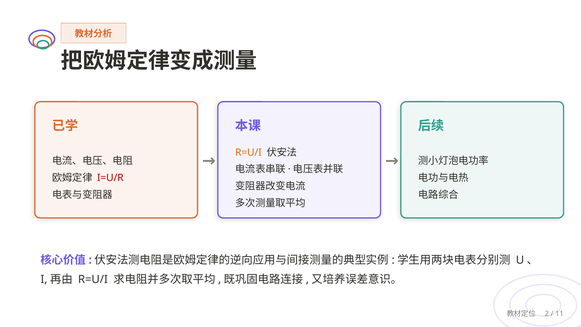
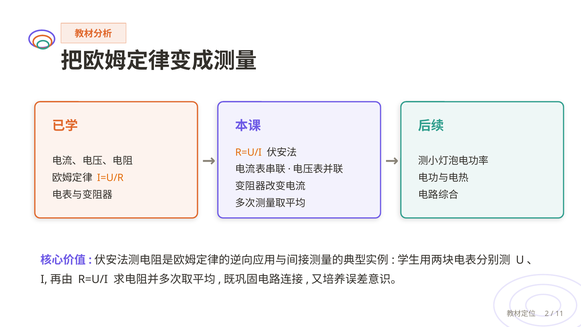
I=U/R colour: red -> orange
